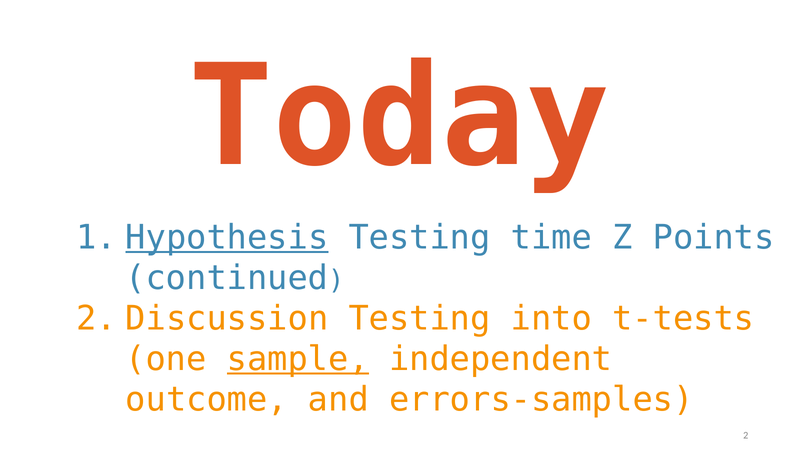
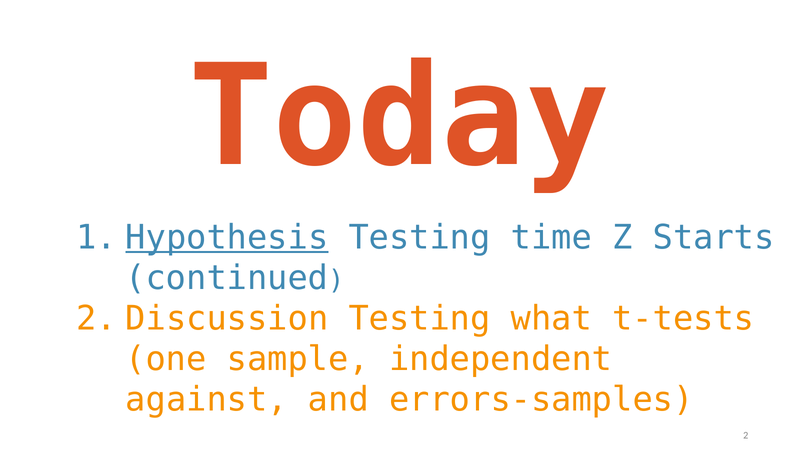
Points: Points -> Starts
into: into -> what
sample underline: present -> none
outcome: outcome -> against
